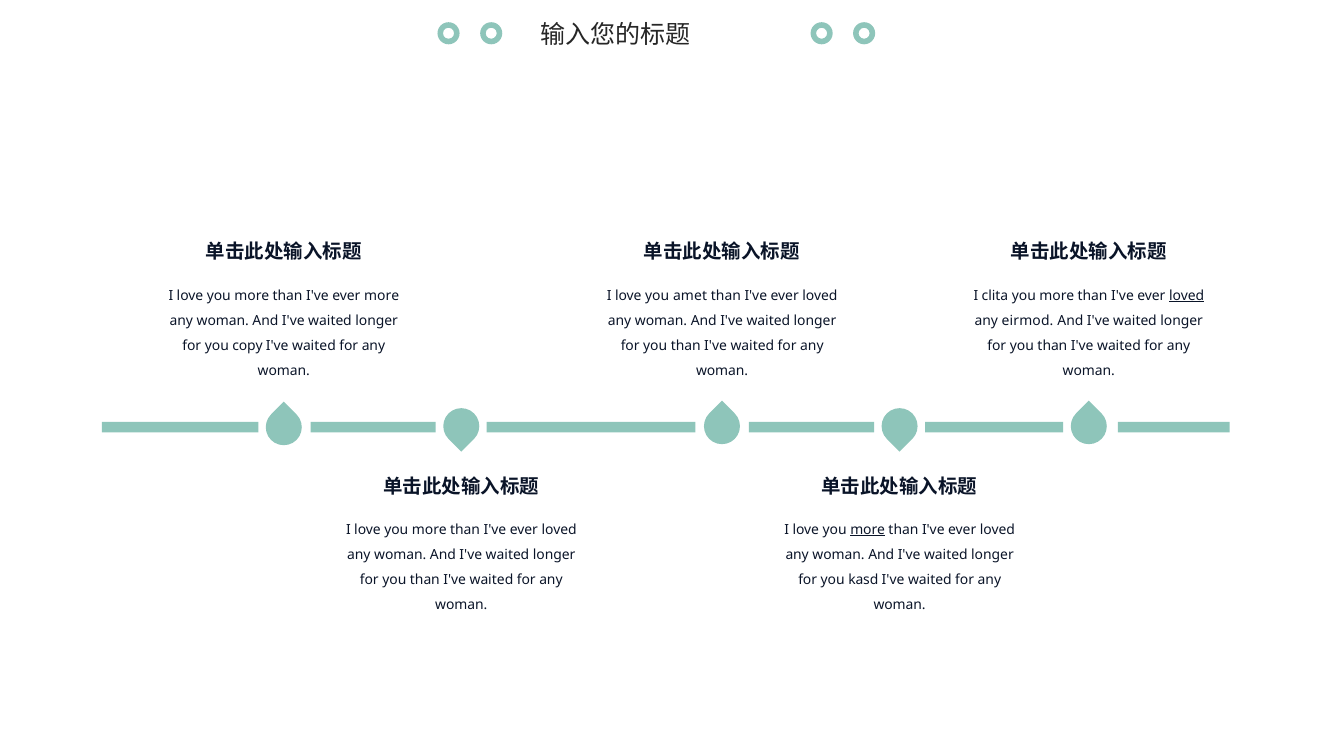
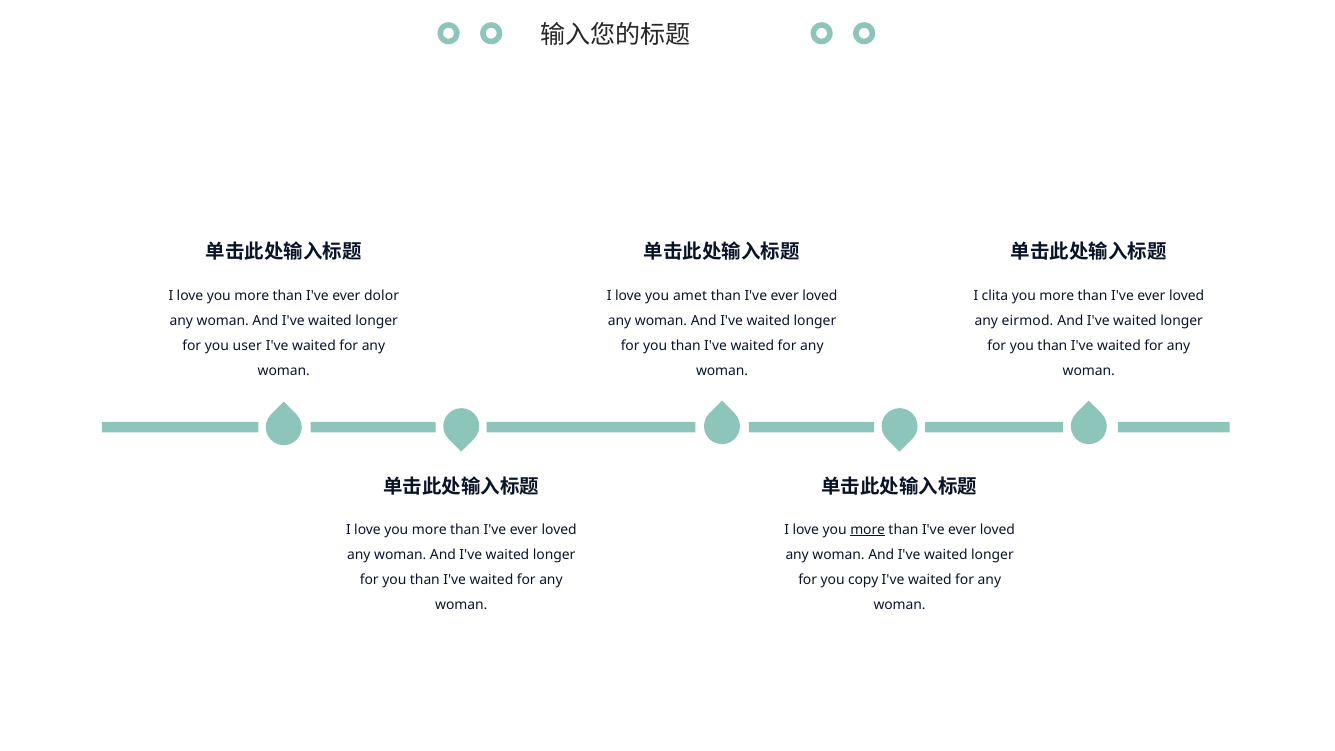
ever more: more -> dolor
loved at (1187, 296) underline: present -> none
copy: copy -> user
kasd: kasd -> copy
